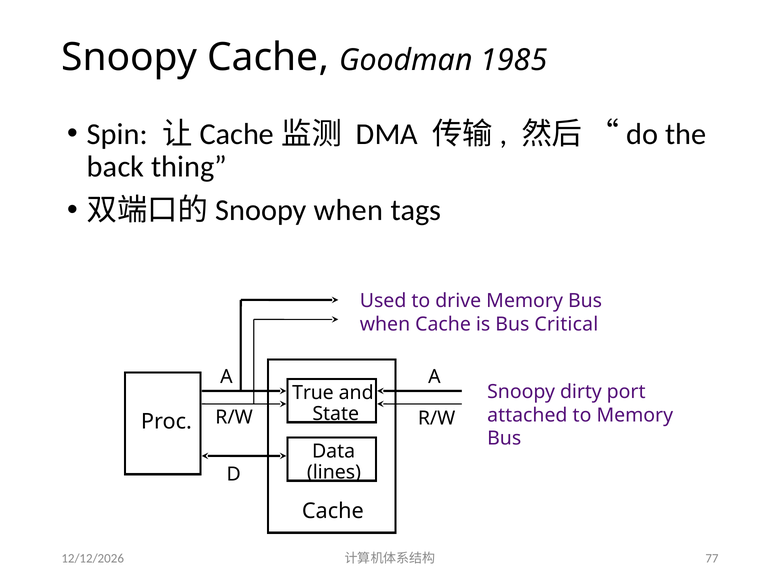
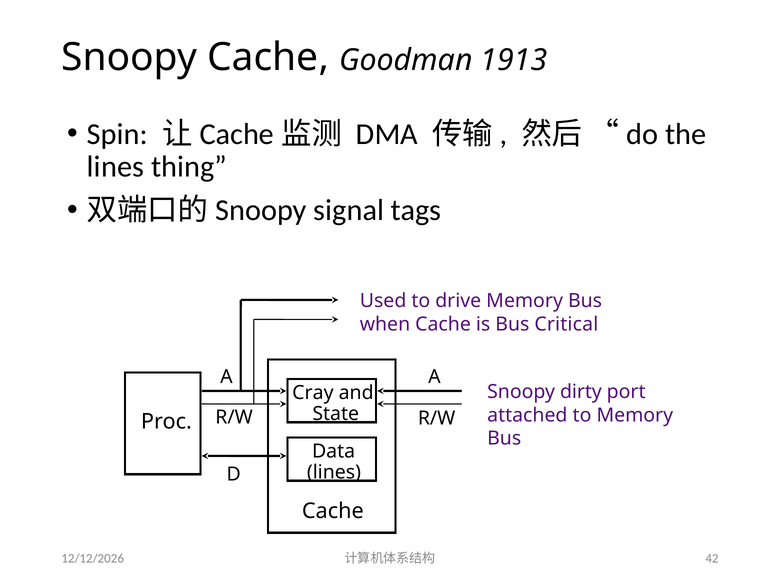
1985: 1985 -> 1913
back at (116, 167): back -> lines
when at (349, 210): when -> signal
True: True -> Cray
77: 77 -> 42
